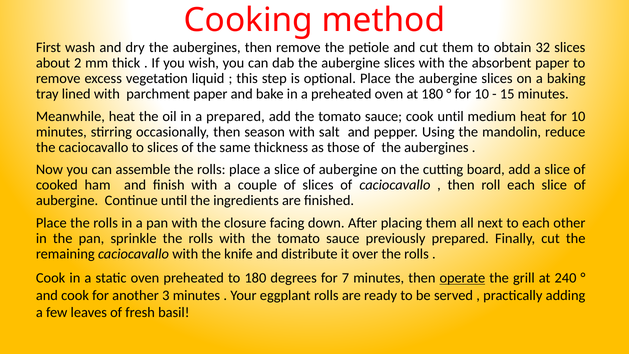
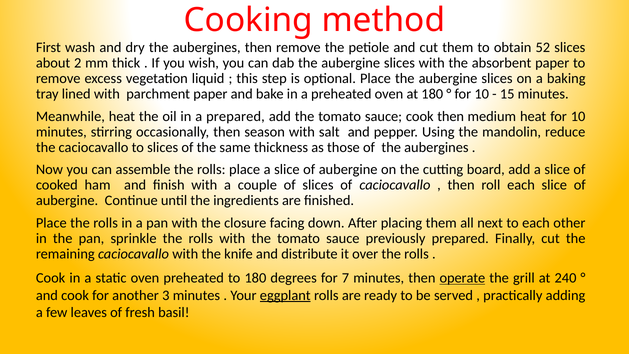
32: 32 -> 52
cook until: until -> then
eggplant underline: none -> present
